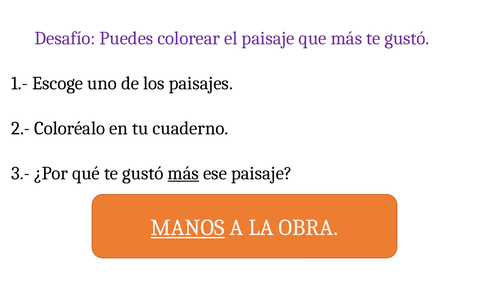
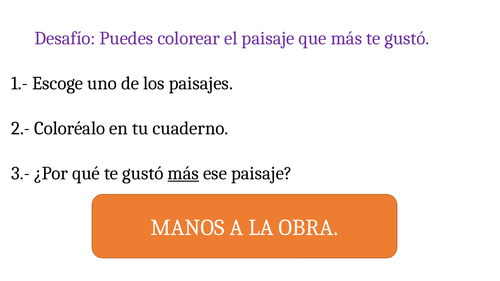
MANOS underline: present -> none
